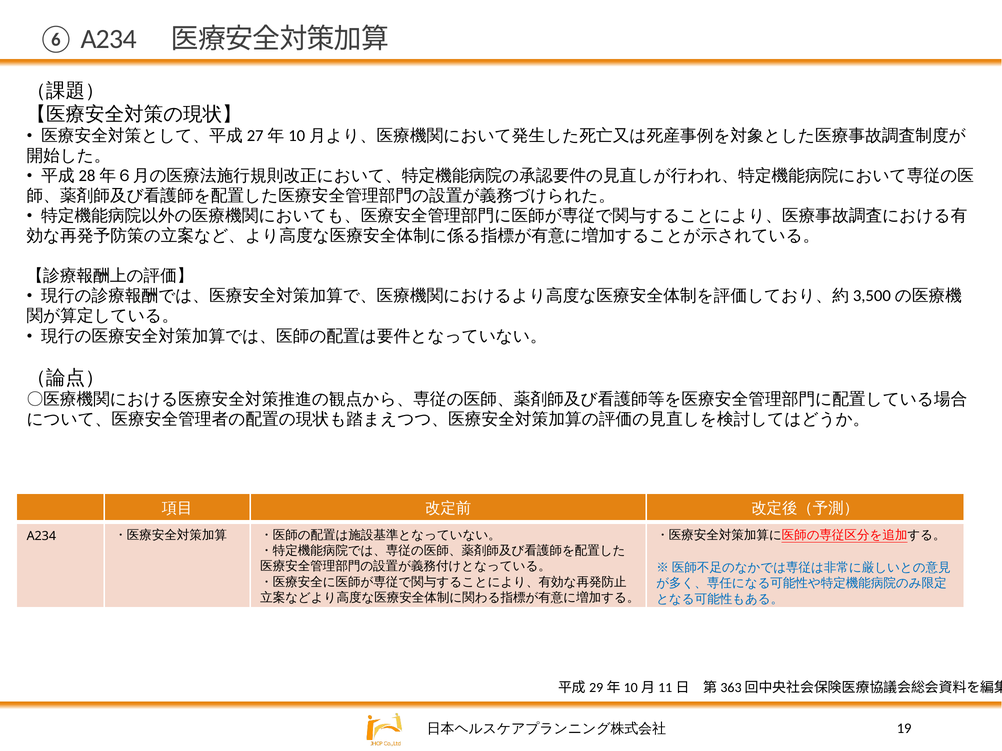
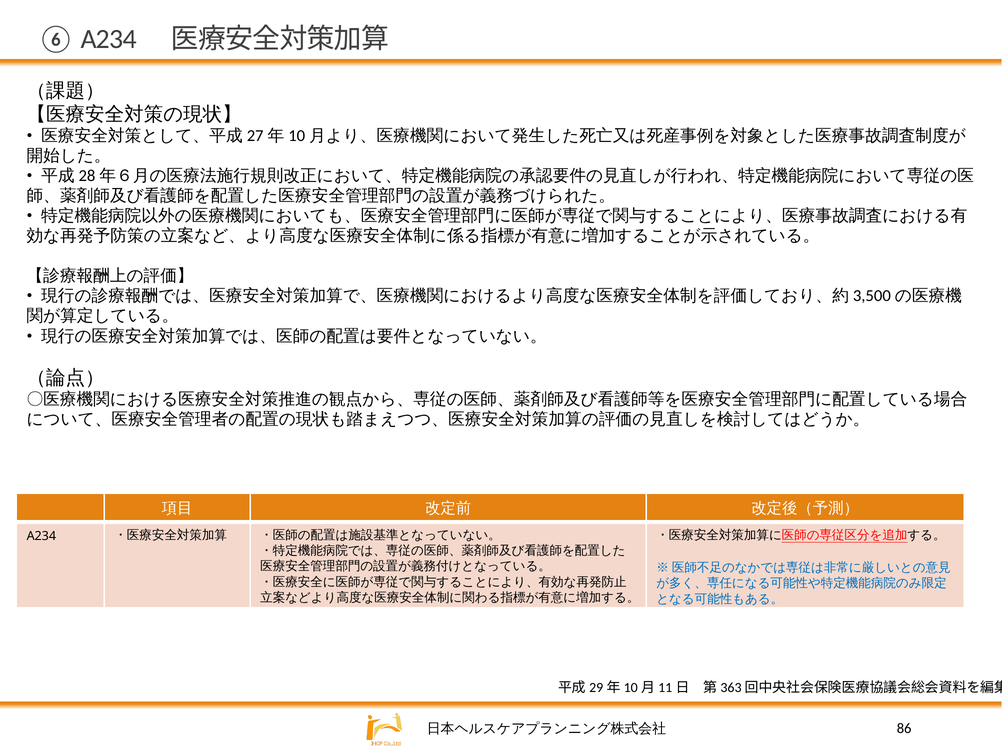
19: 19 -> 86
